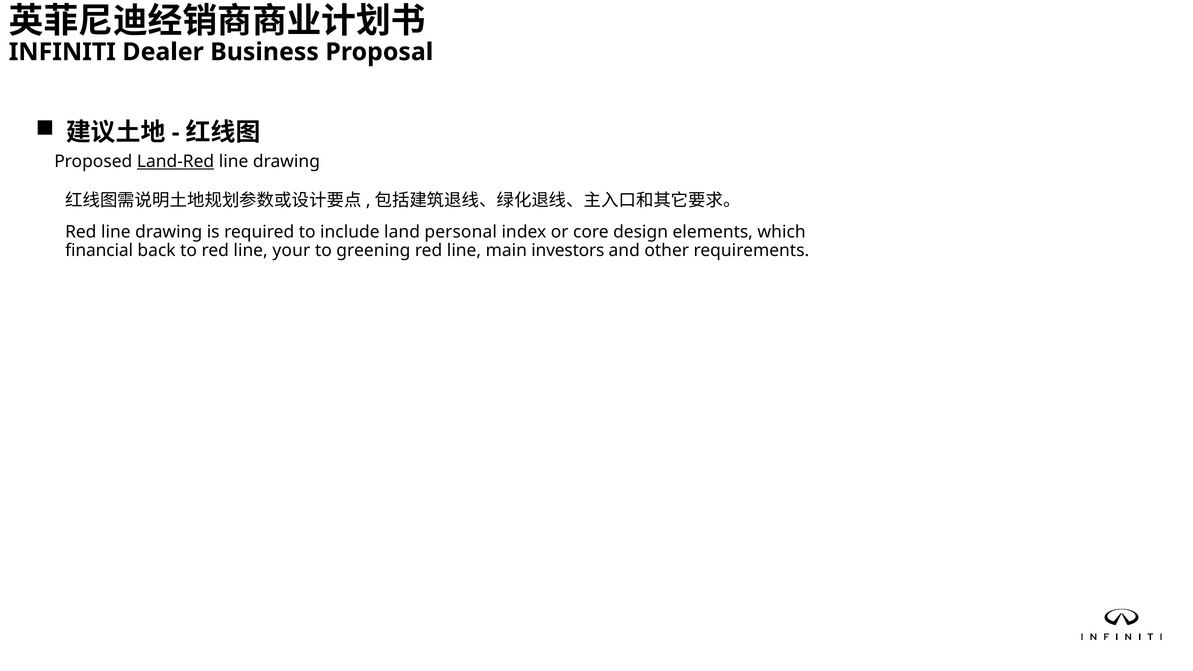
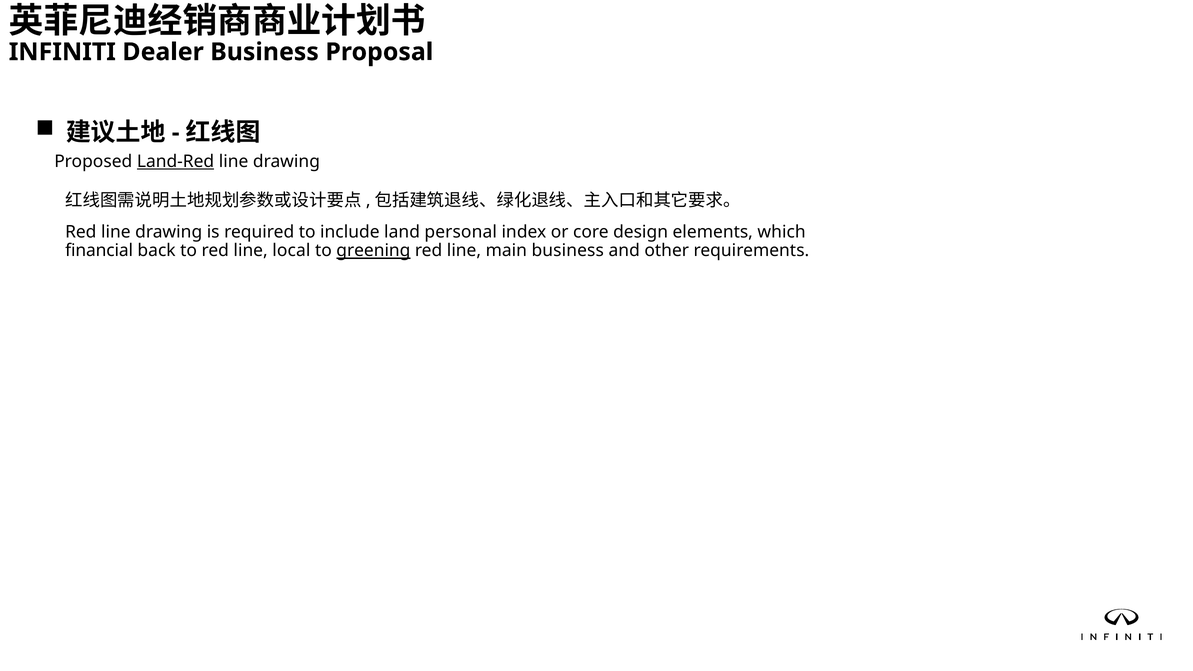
your: your -> local
greening underline: none -> present
main investors: investors -> business
